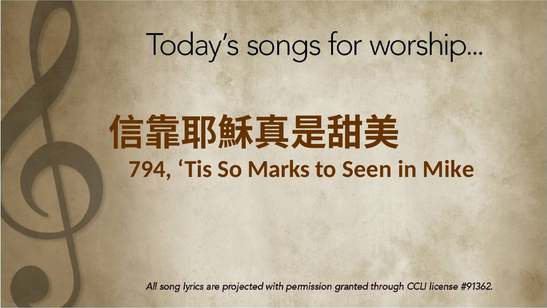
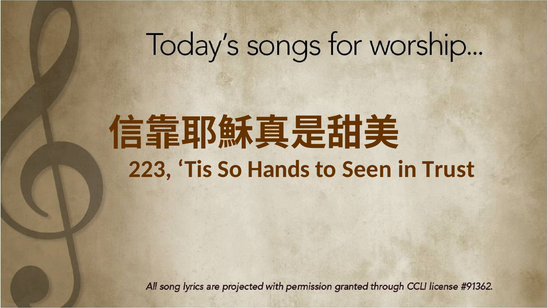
794: 794 -> 223
Marks: Marks -> Hands
Mike: Mike -> Trust
